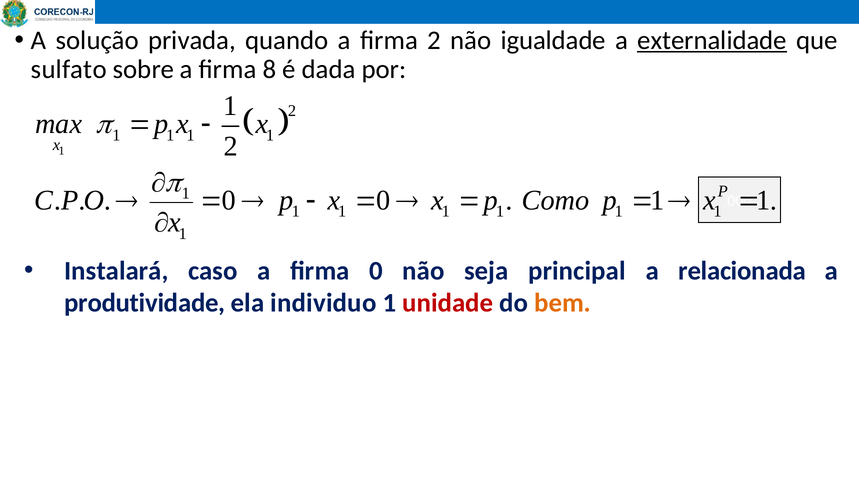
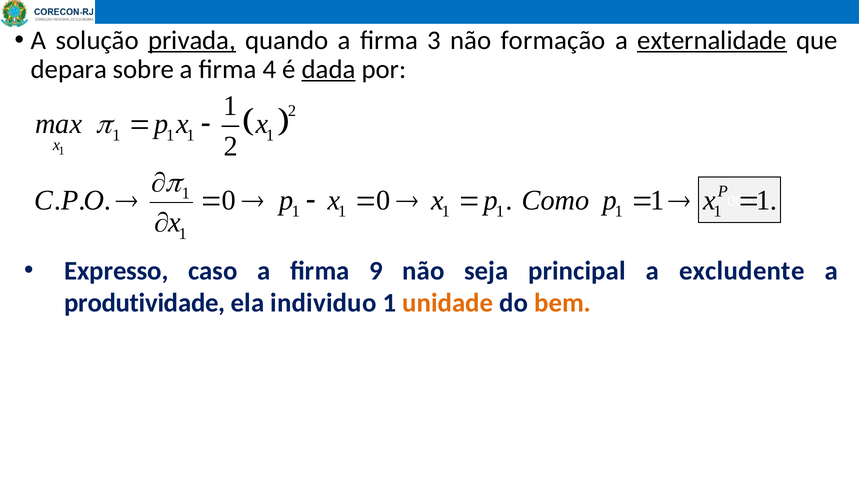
privada underline: none -> present
firma 2: 2 -> 3
igualdade: igualdade -> formação
sulfato: sulfato -> depara
8: 8 -> 4
dada underline: none -> present
Instalará: Instalará -> Expresso
firma 0: 0 -> 9
relacionada: relacionada -> excludente
unidade colour: red -> orange
